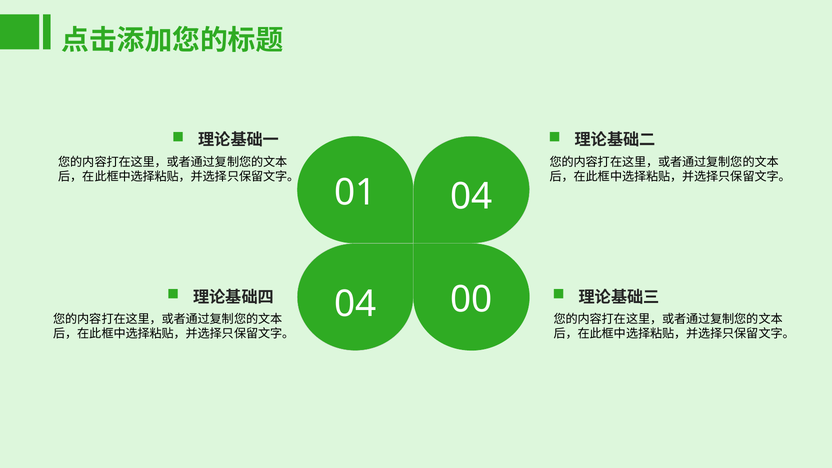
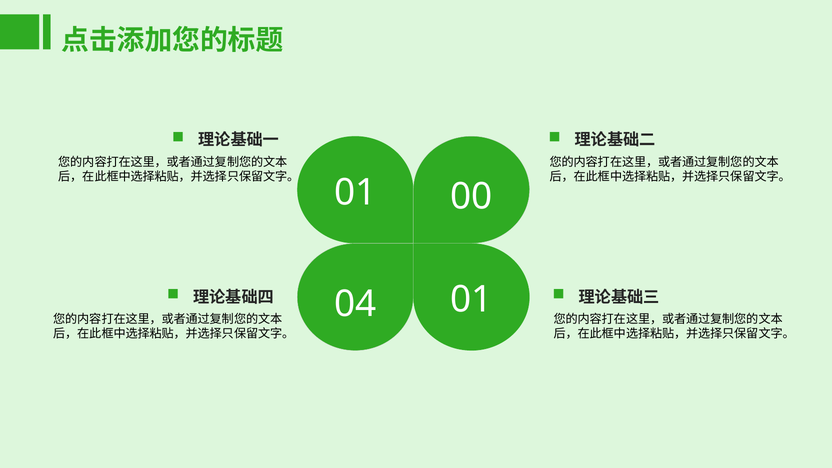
01 04: 04 -> 00
04 00: 00 -> 01
